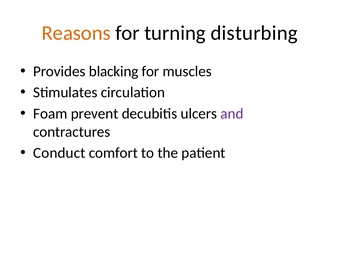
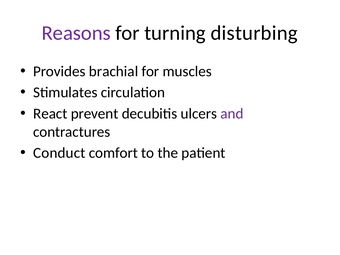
Reasons colour: orange -> purple
blacking: blacking -> brachial
Foam: Foam -> React
